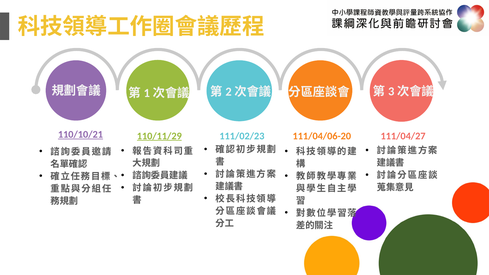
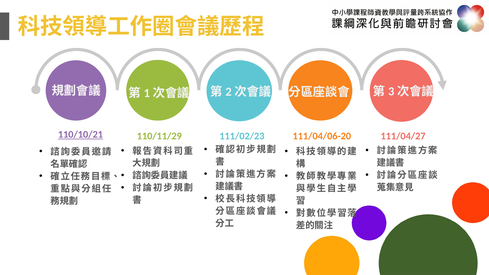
110/11/29 underline: present -> none
